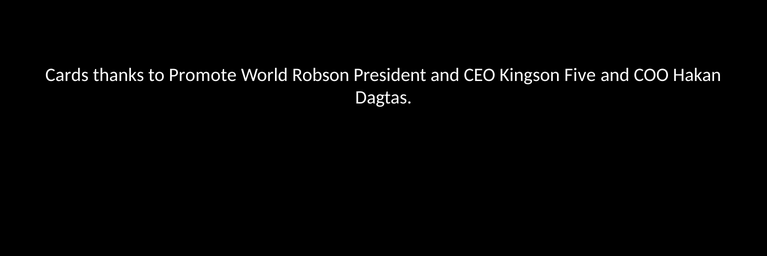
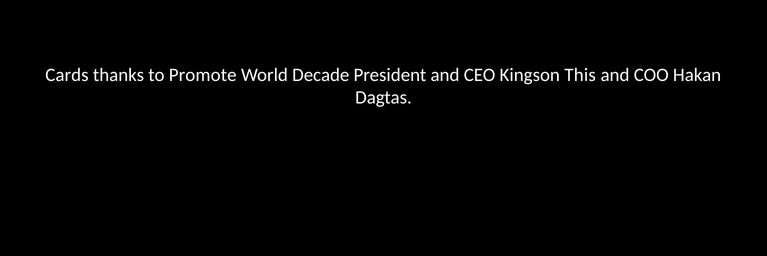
Robson: Robson -> Decade
Five: Five -> This
